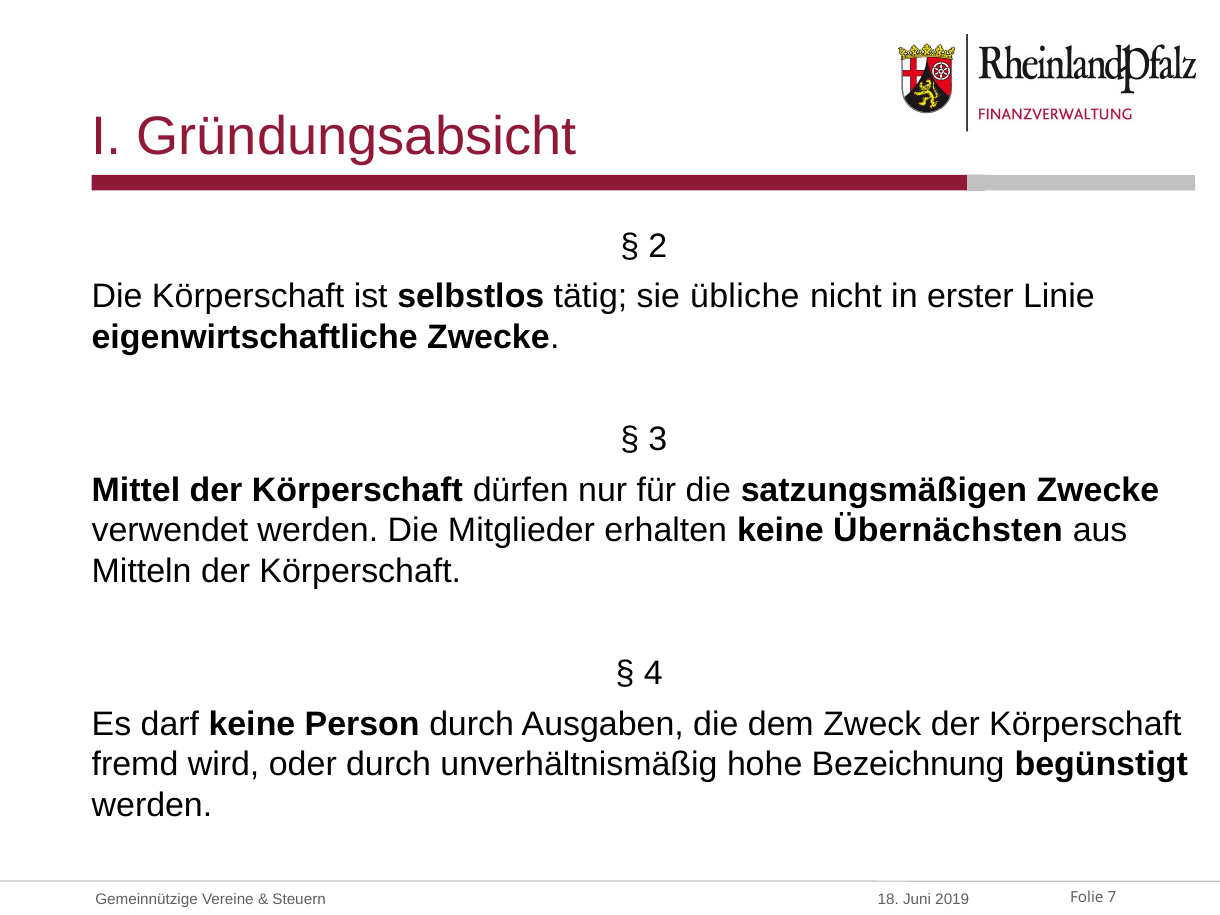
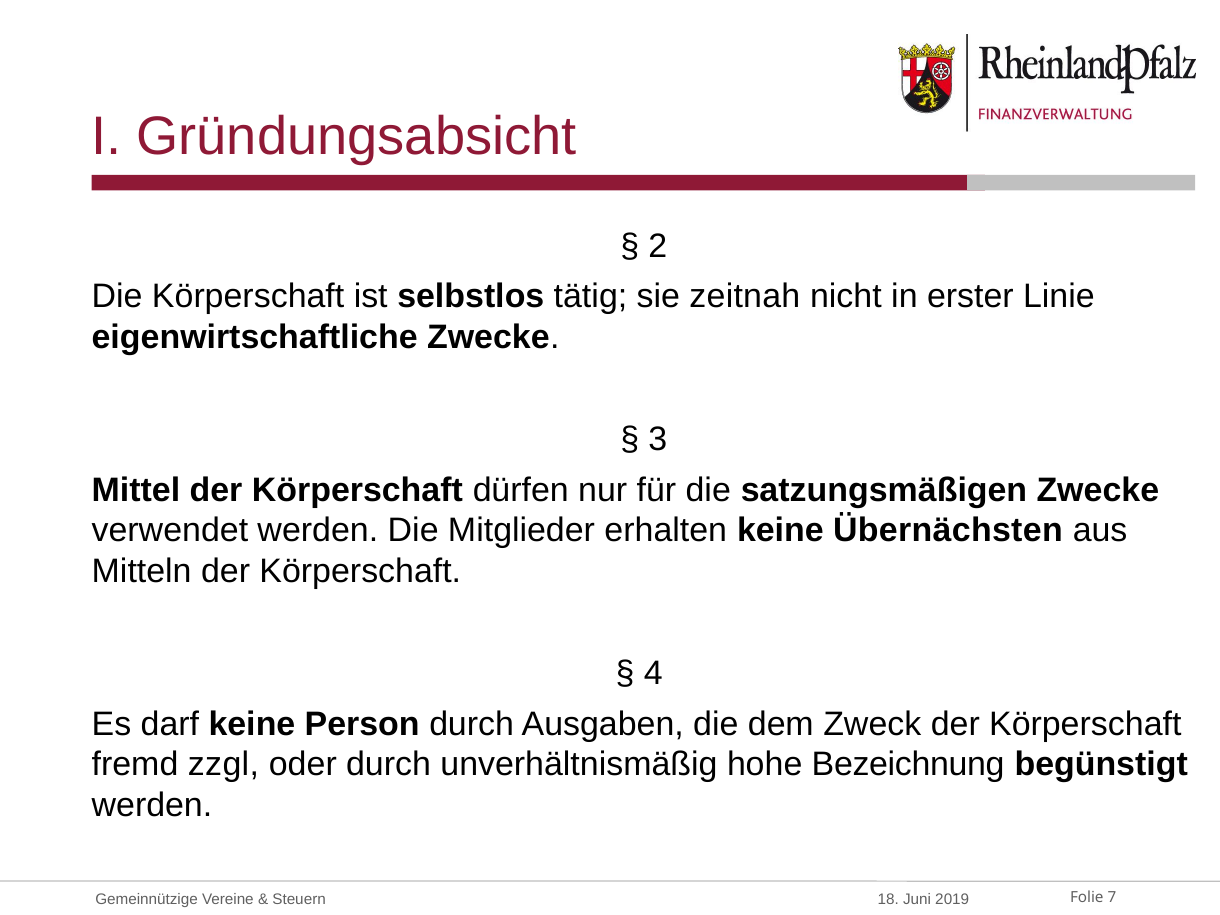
übliche: übliche -> zeitnah
wird: wird -> zzgl
